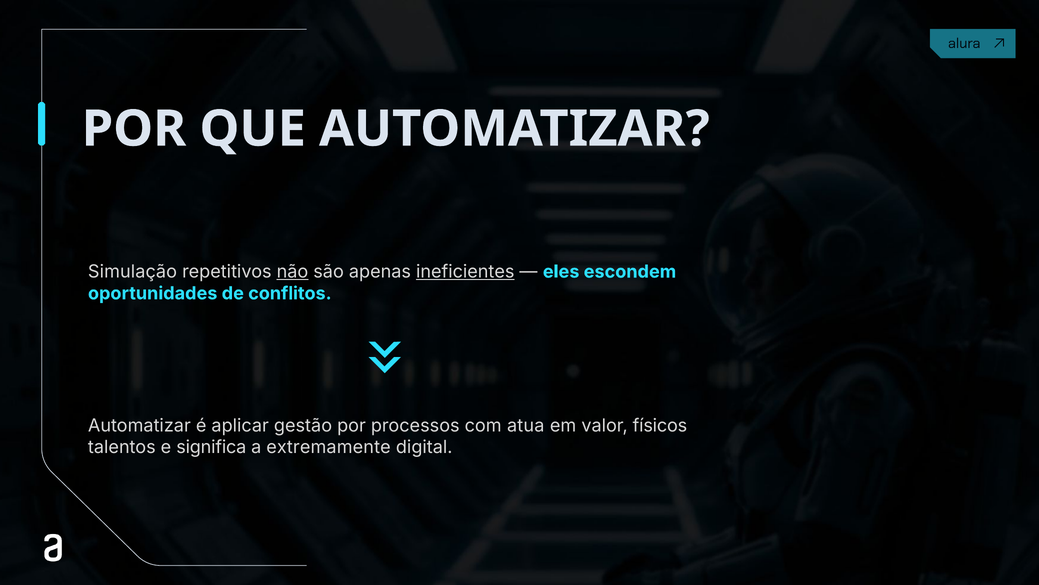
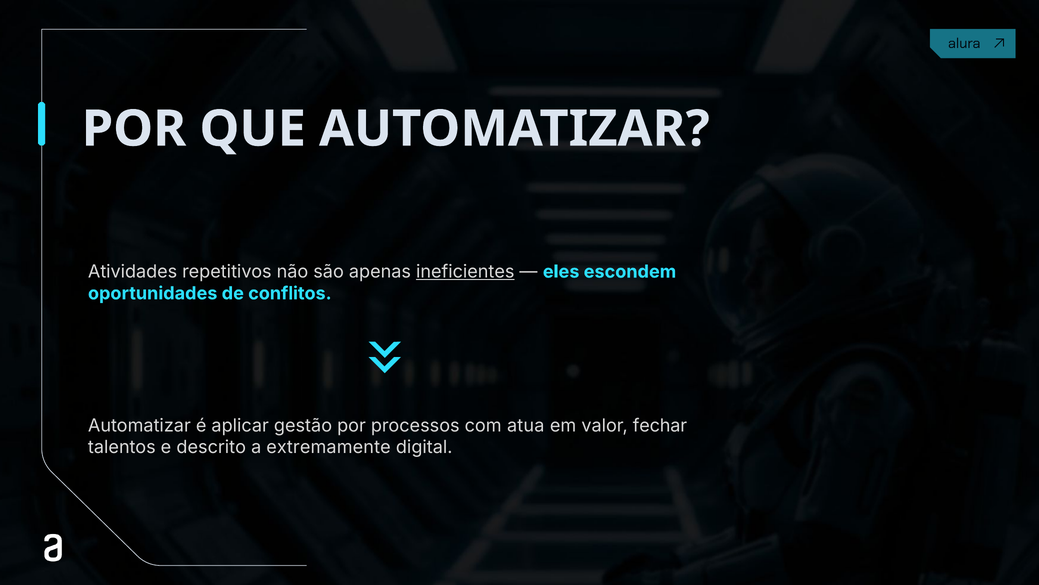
Simulação: Simulação -> Atividades
não underline: present -> none
físicos: físicos -> fechar
significa: significa -> descrito
